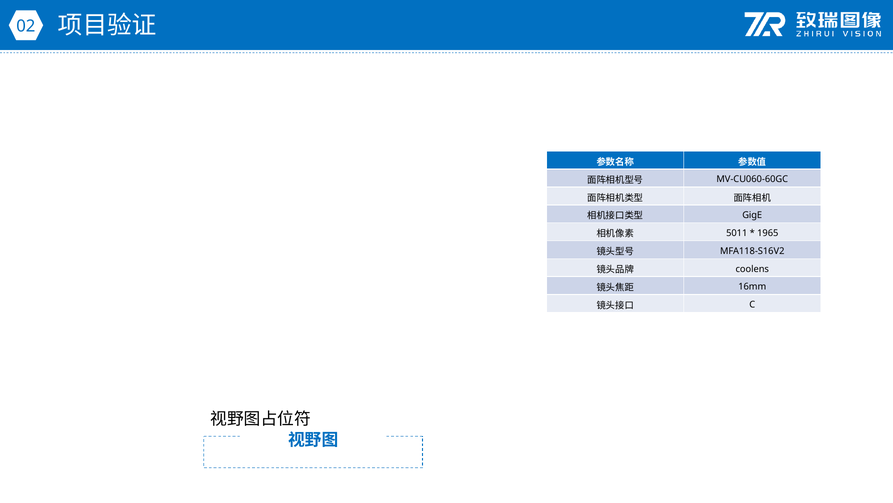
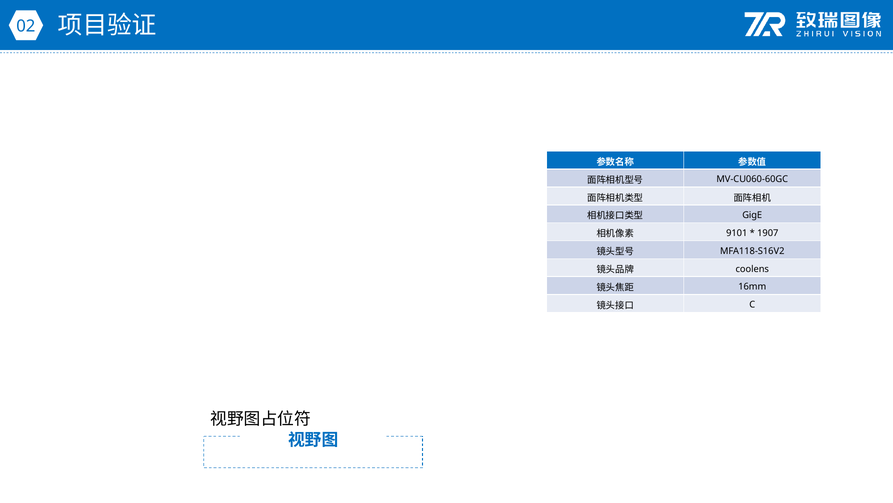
5011: 5011 -> 9101
1965: 1965 -> 1907
